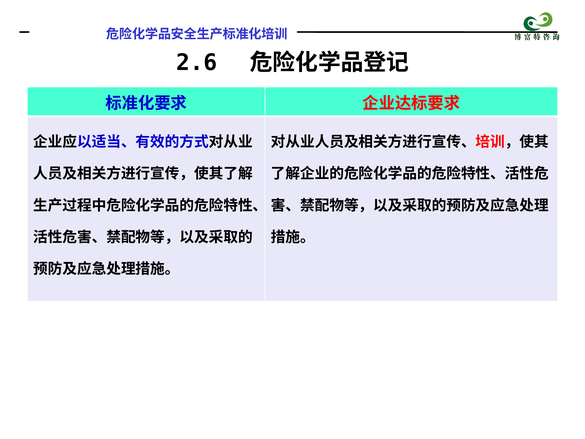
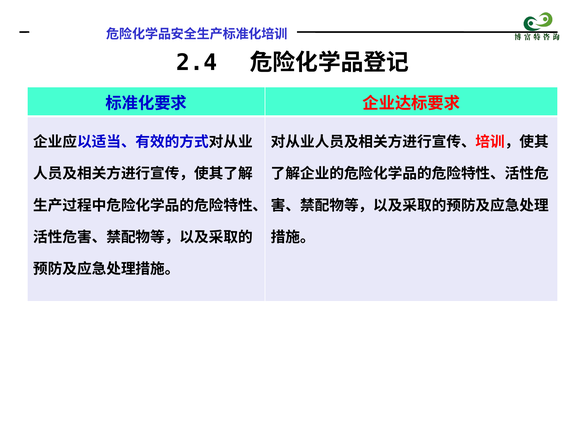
2.6: 2.6 -> 2.4
